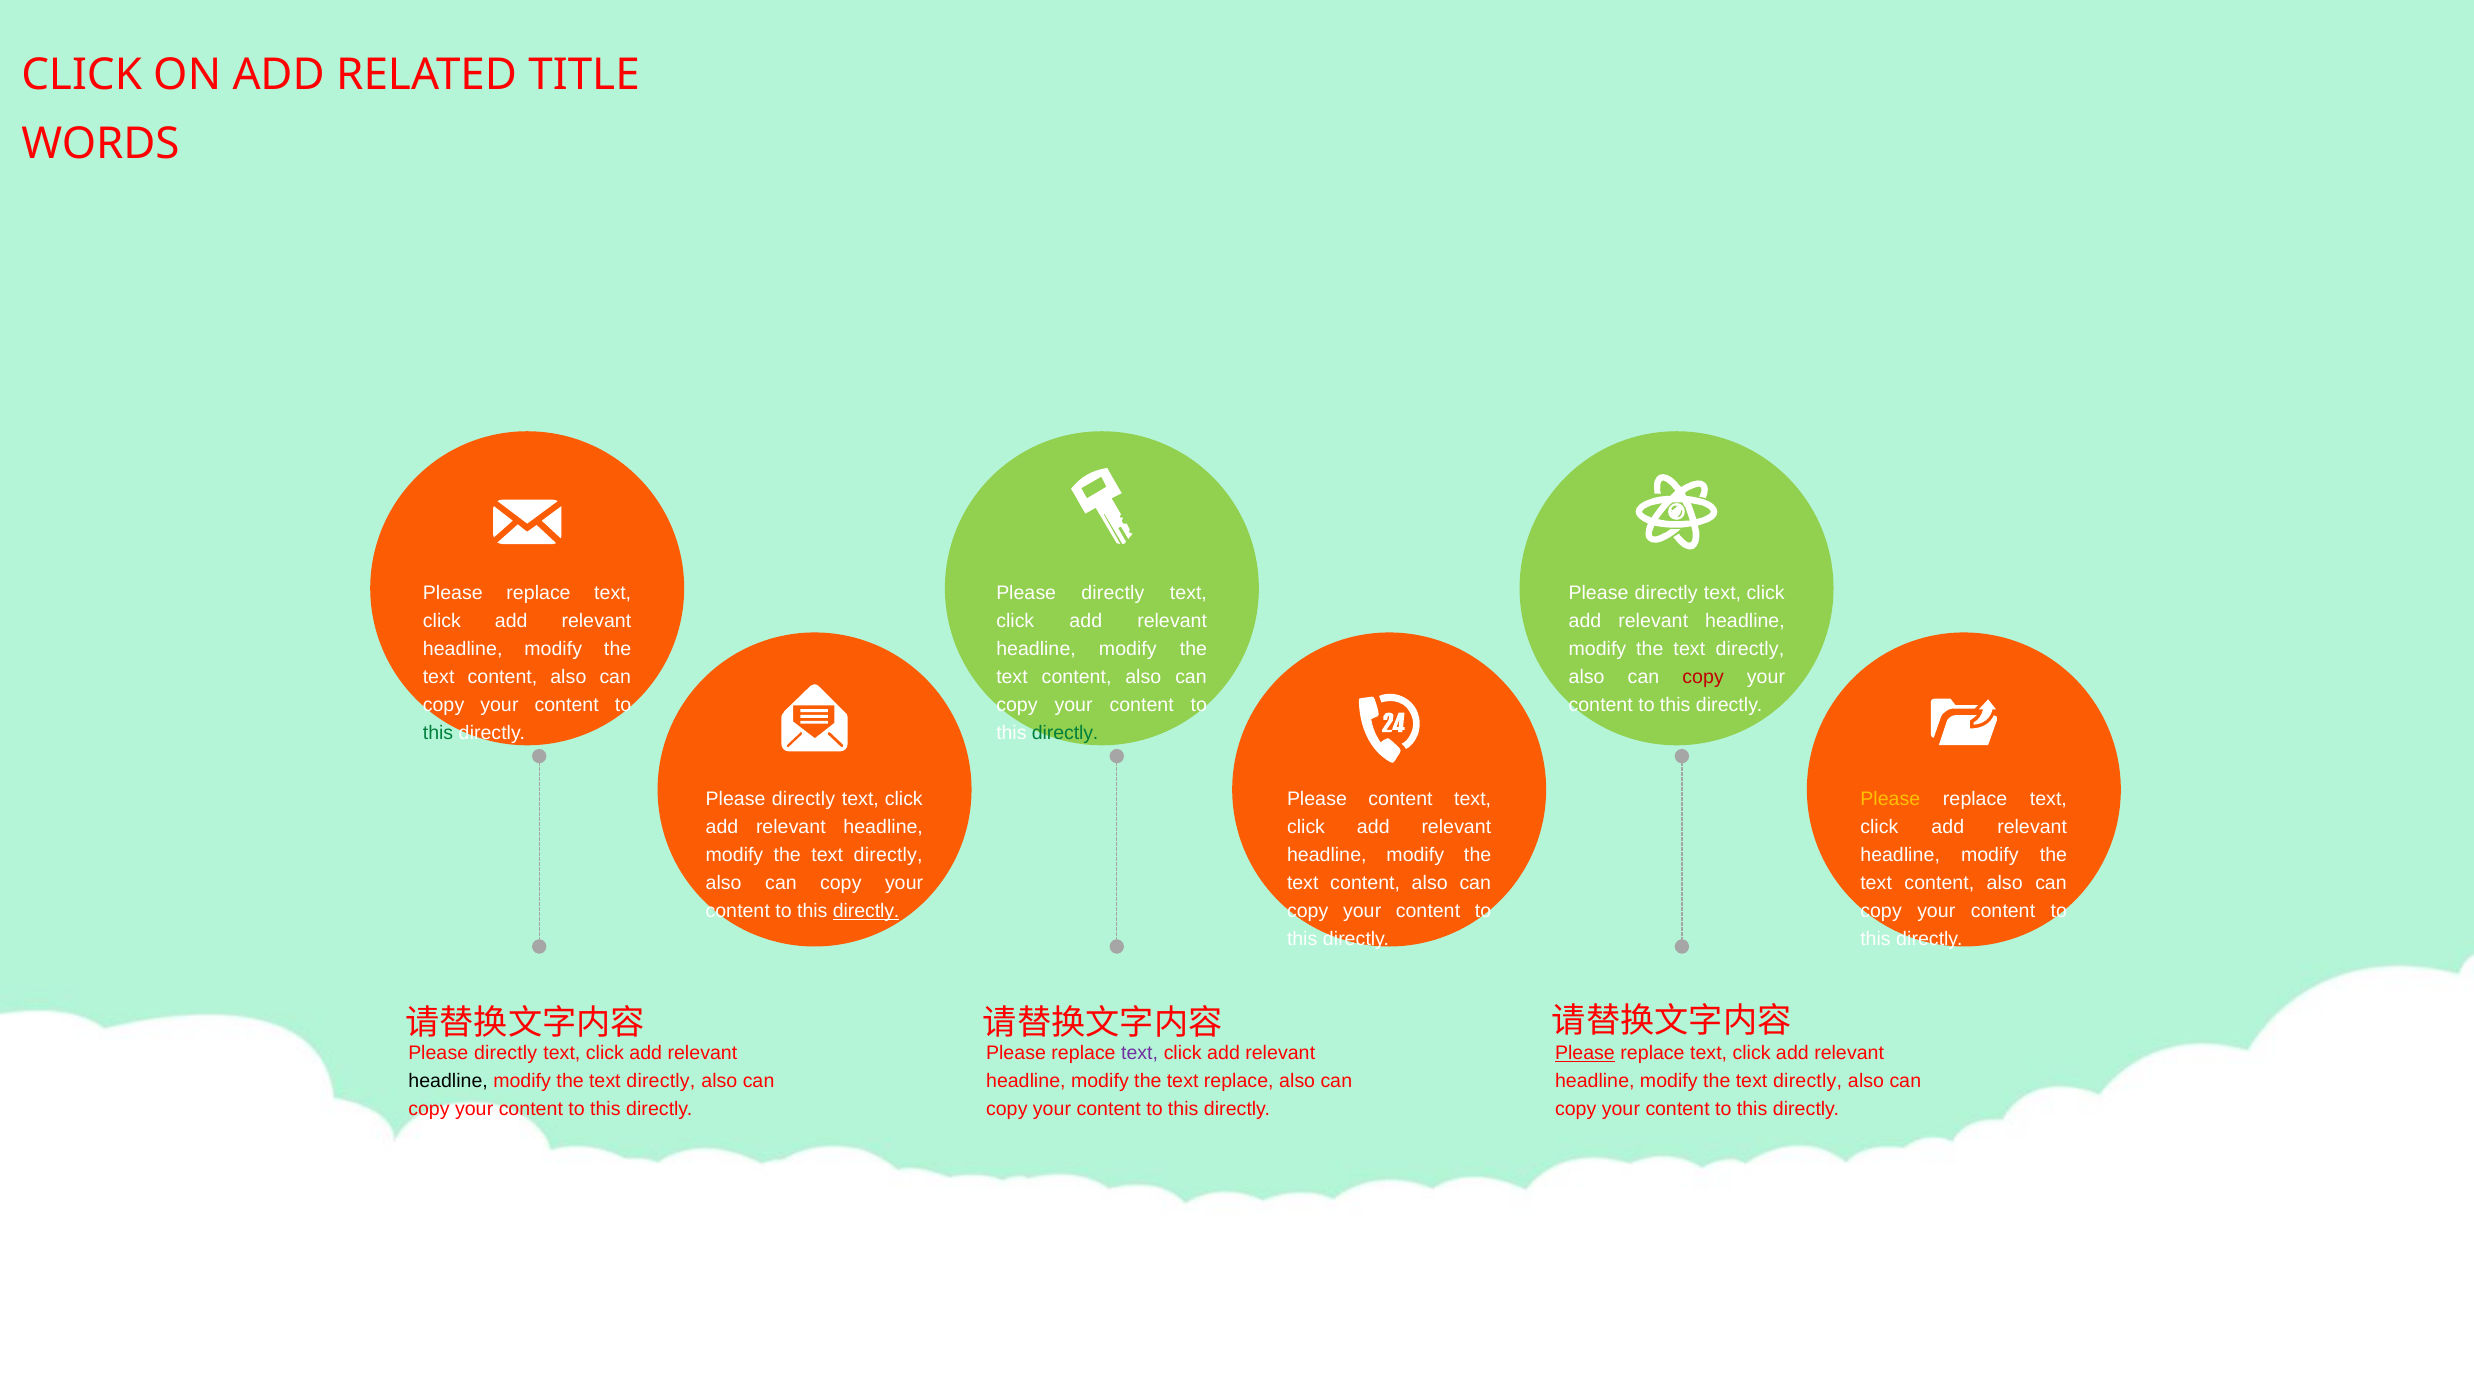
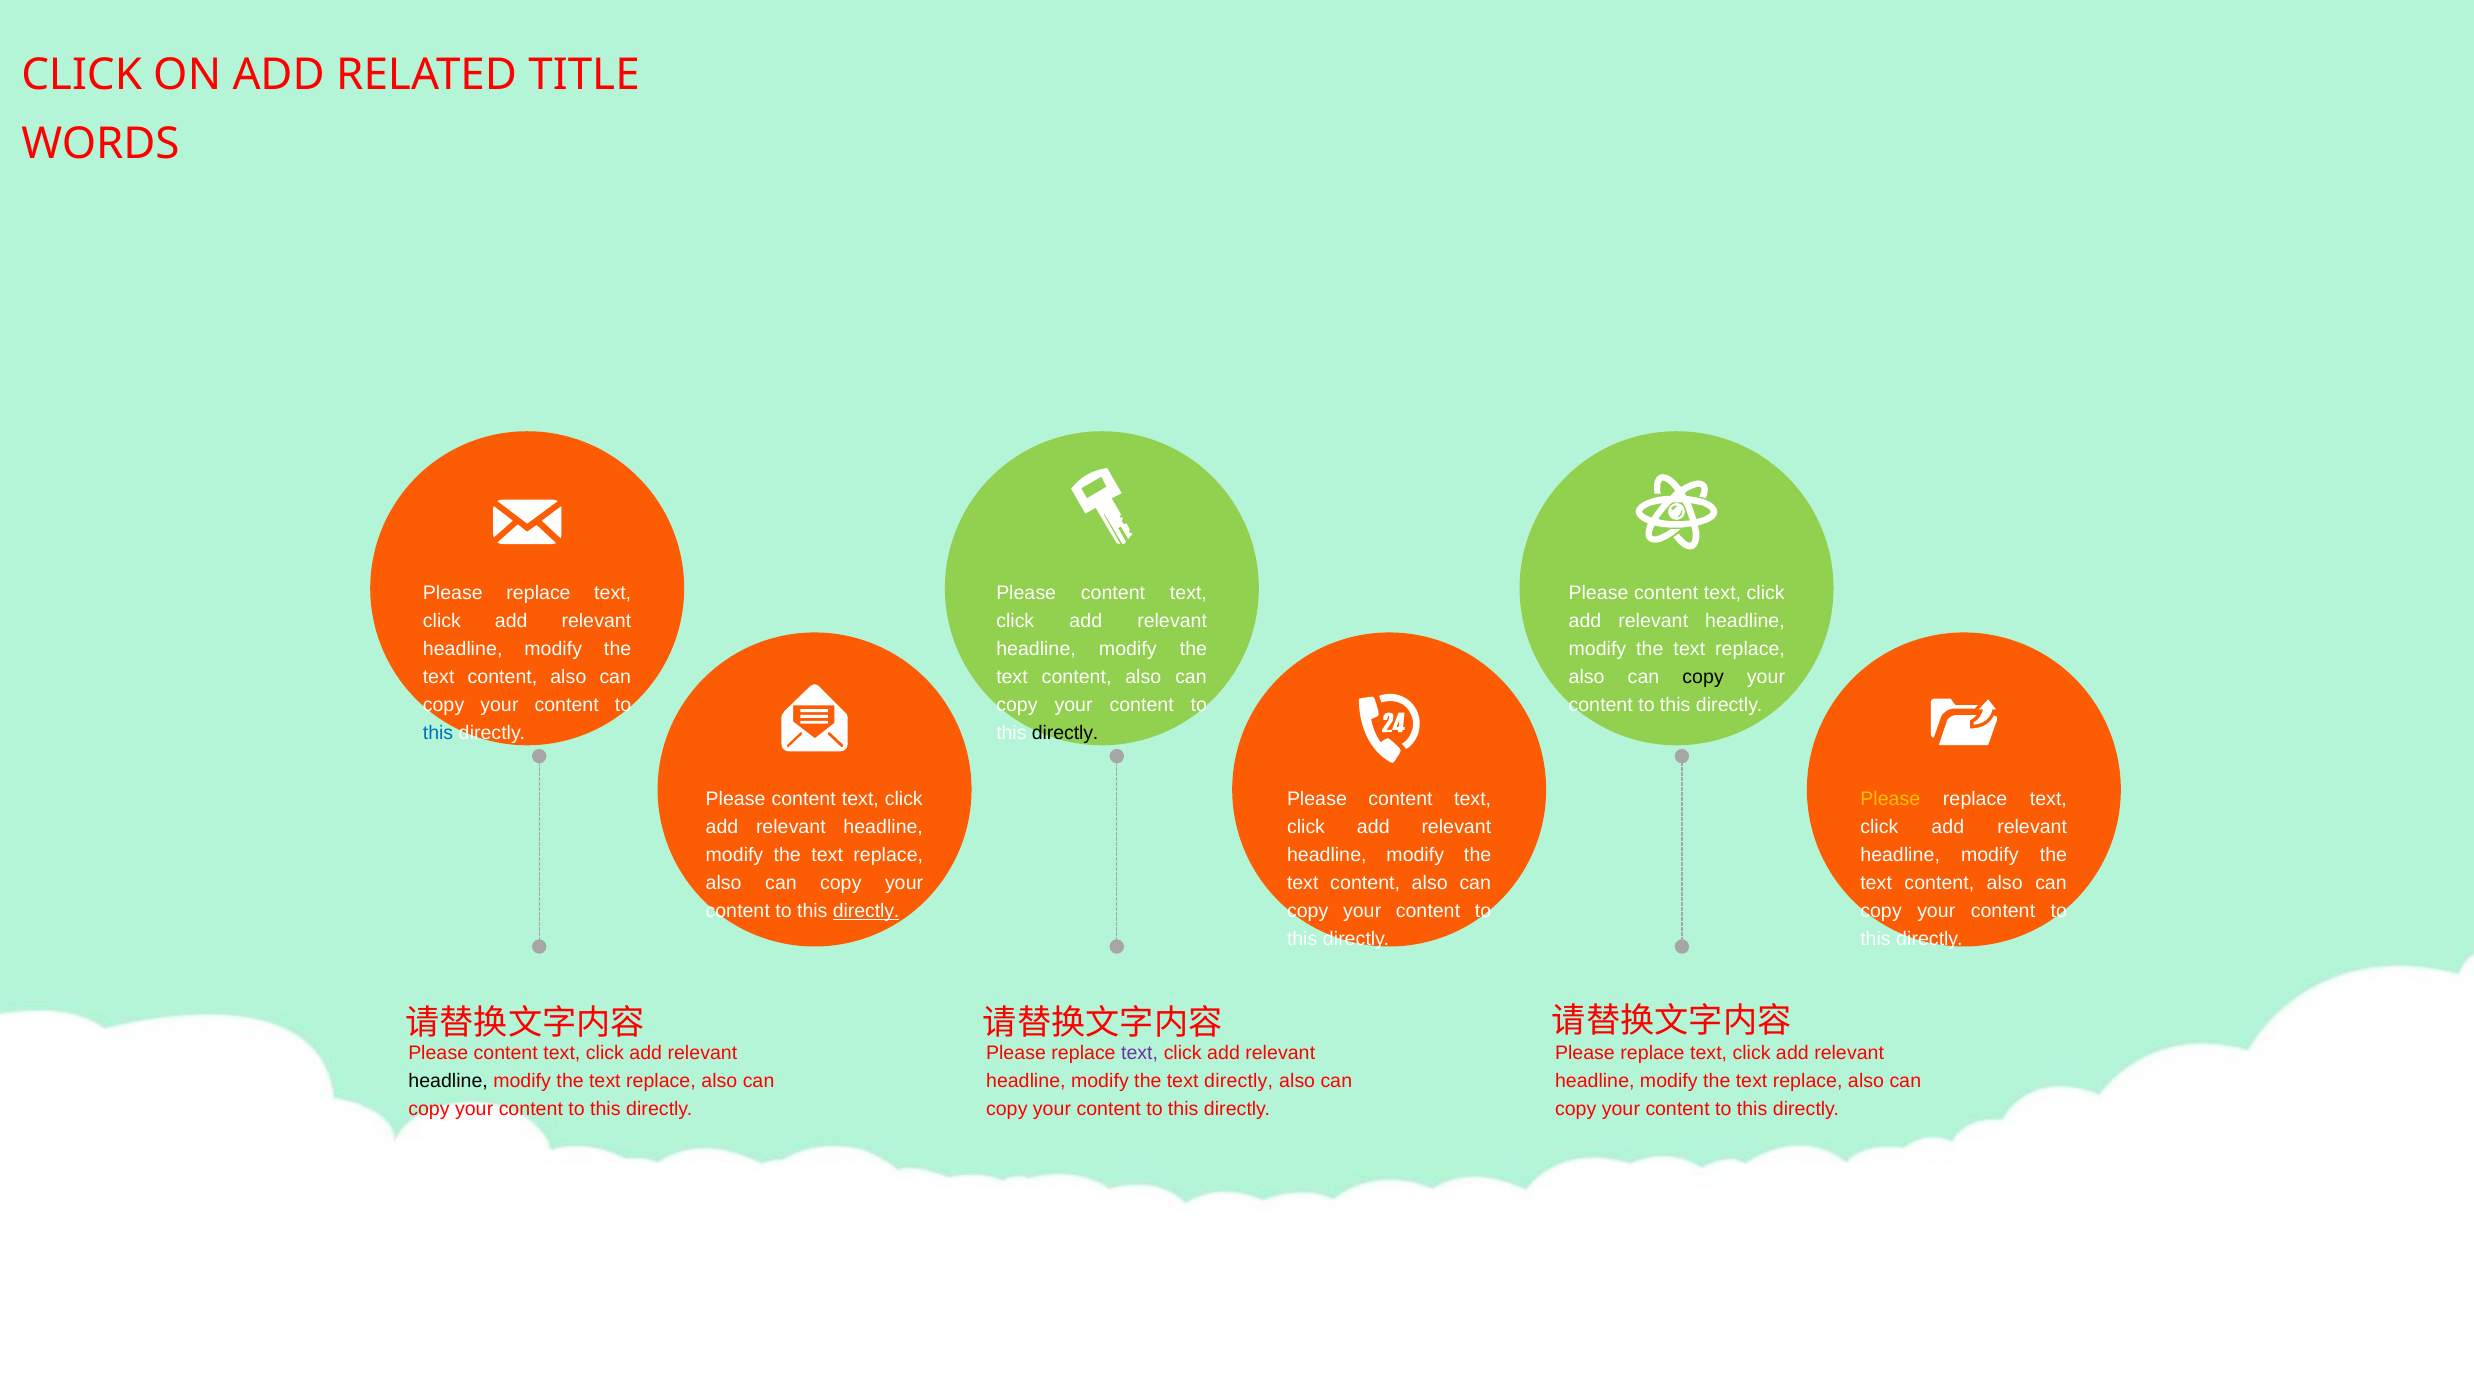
directly at (1113, 593): directly -> content
directly at (1666, 593): directly -> content
directly at (1750, 649): directly -> replace
copy at (1703, 677) colour: red -> black
this at (438, 733) colour: green -> blue
directly at (1065, 733) colour: green -> black
directly at (804, 799): directly -> content
directly at (888, 855): directly -> replace
directly at (506, 1052): directly -> content
Please at (1585, 1053) underline: present -> none
directly at (661, 1080): directly -> replace
text replace: replace -> directly
directly at (1808, 1081): directly -> replace
